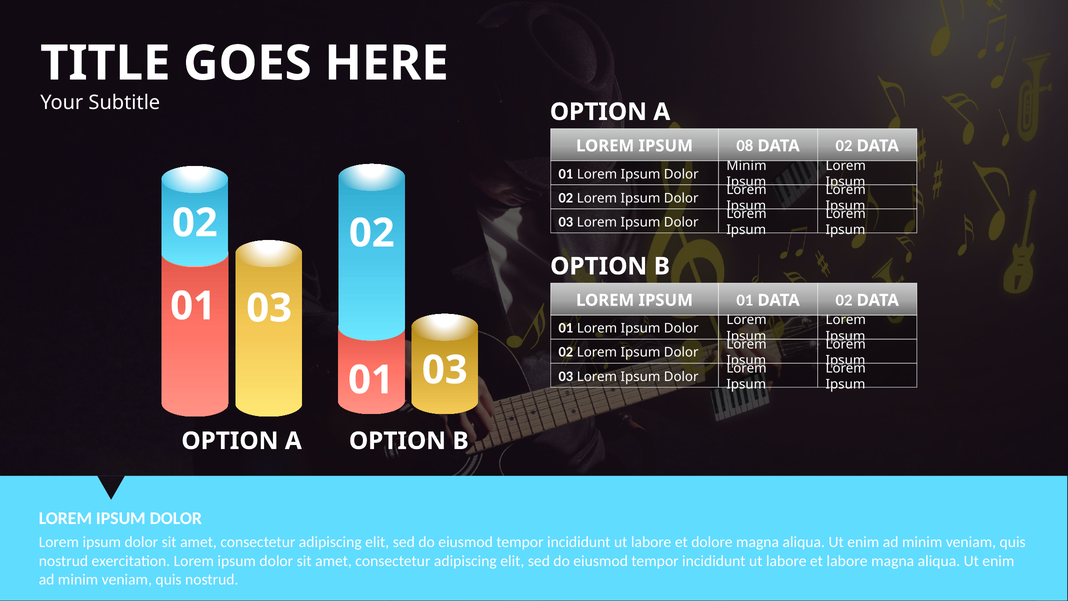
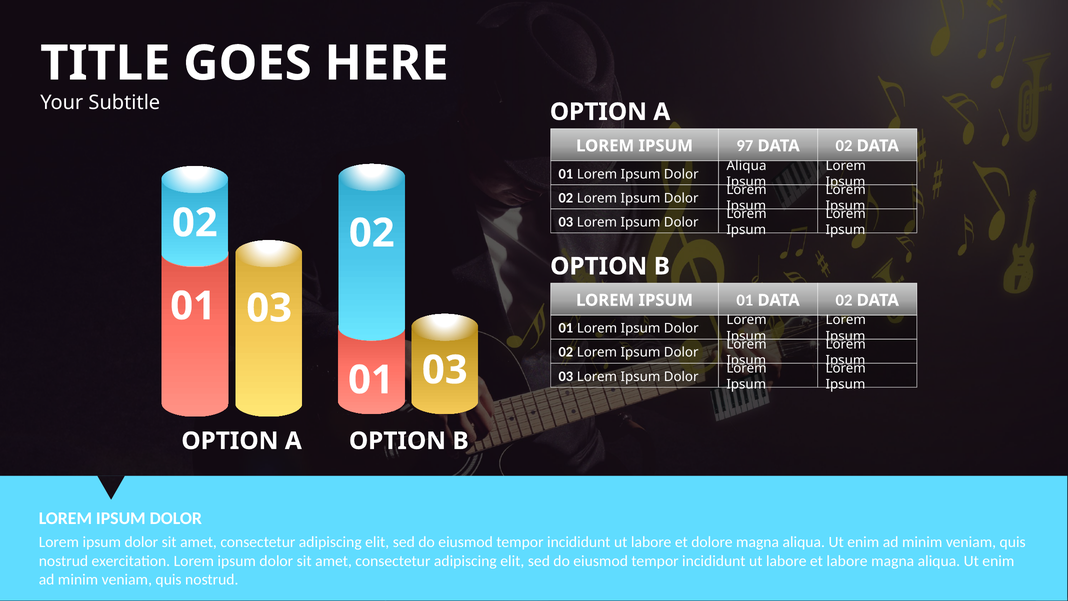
08: 08 -> 97
Minim at (747, 166): Minim -> Aliqua
